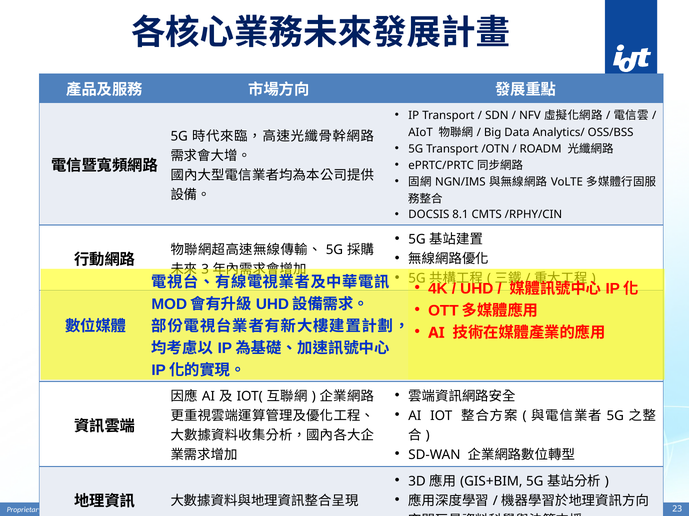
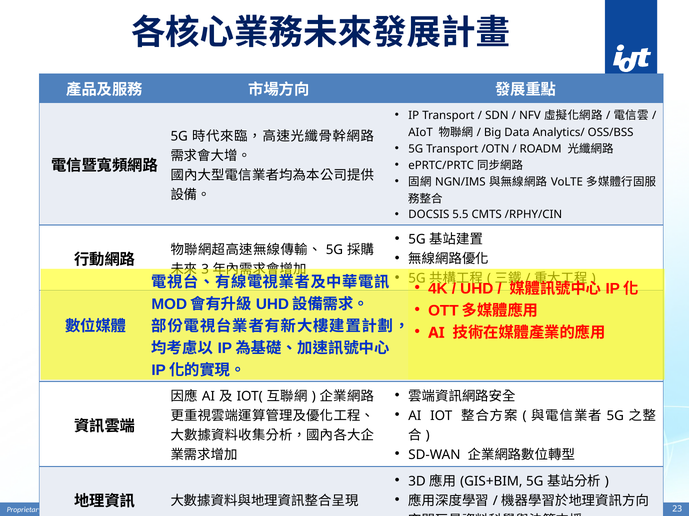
8.1: 8.1 -> 5.5
